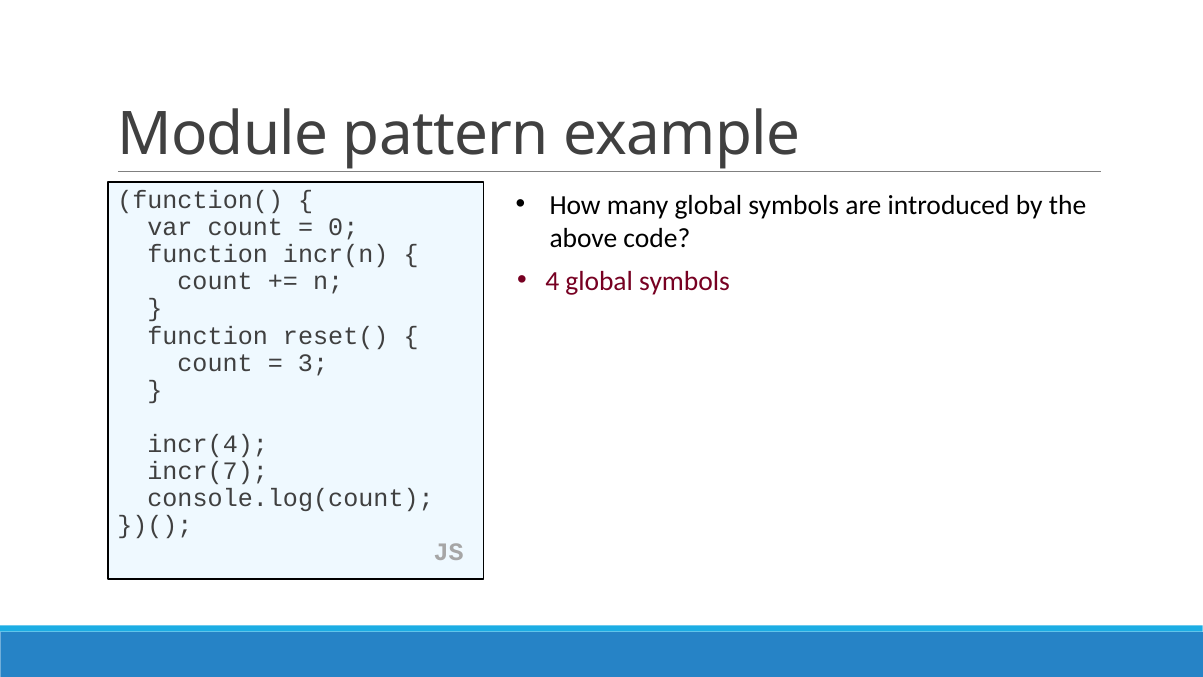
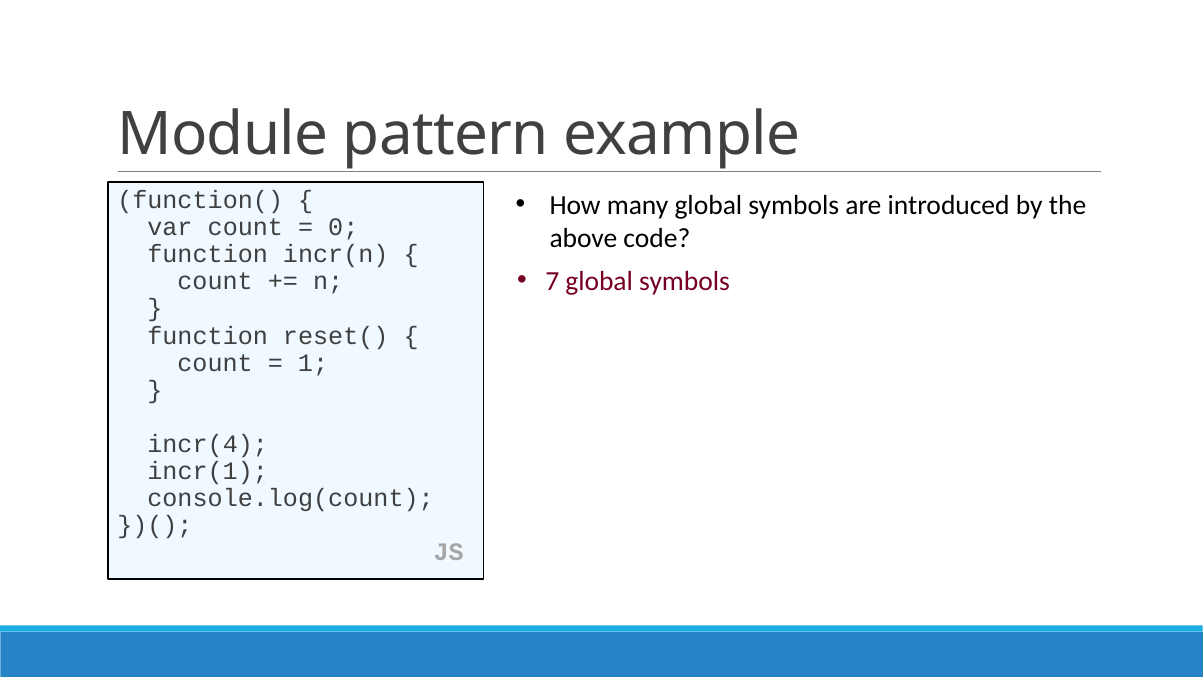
4: 4 -> 7
3: 3 -> 1
incr(7: incr(7 -> incr(1
